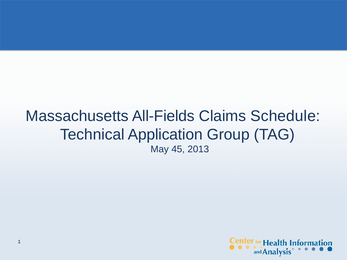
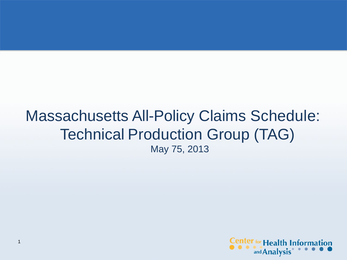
All-Fields: All-Fields -> All-Policy
Application: Application -> Production
45: 45 -> 75
